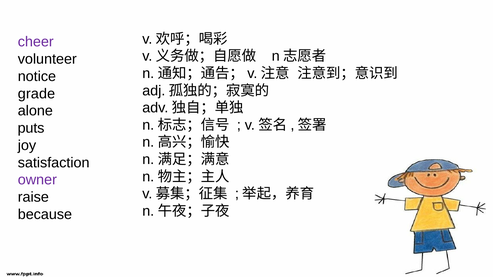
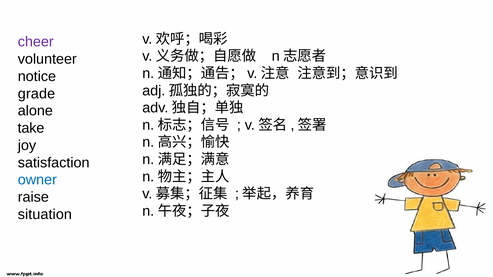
puts: puts -> take
owner colour: purple -> blue
because: because -> situation
